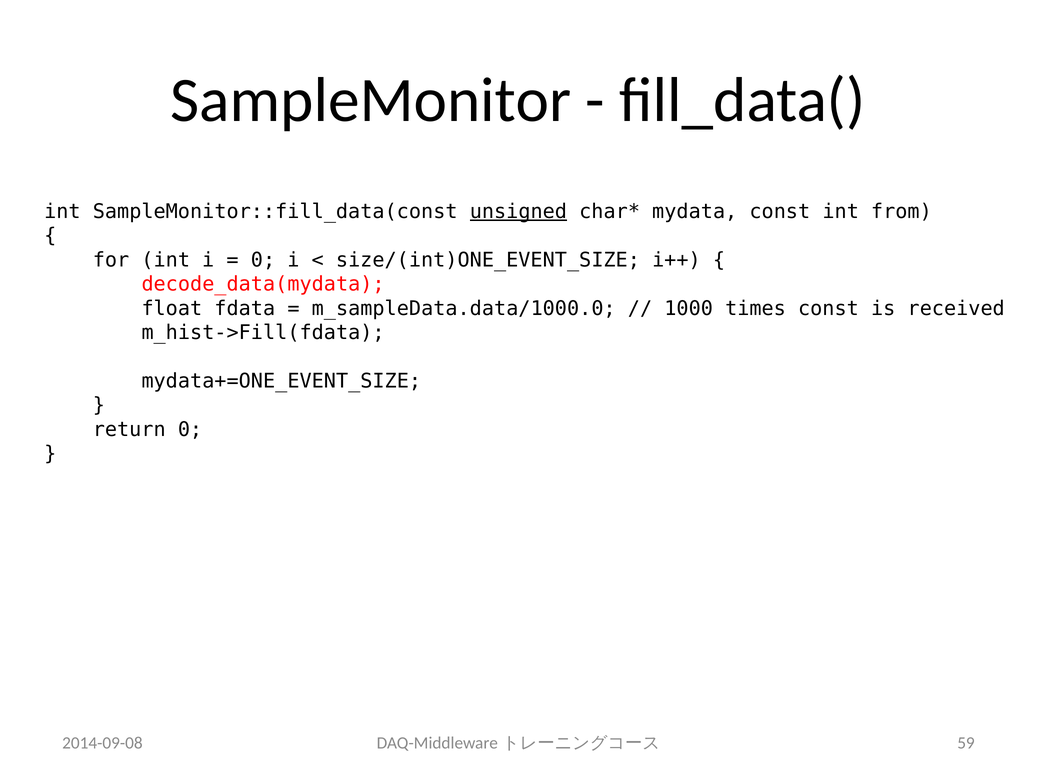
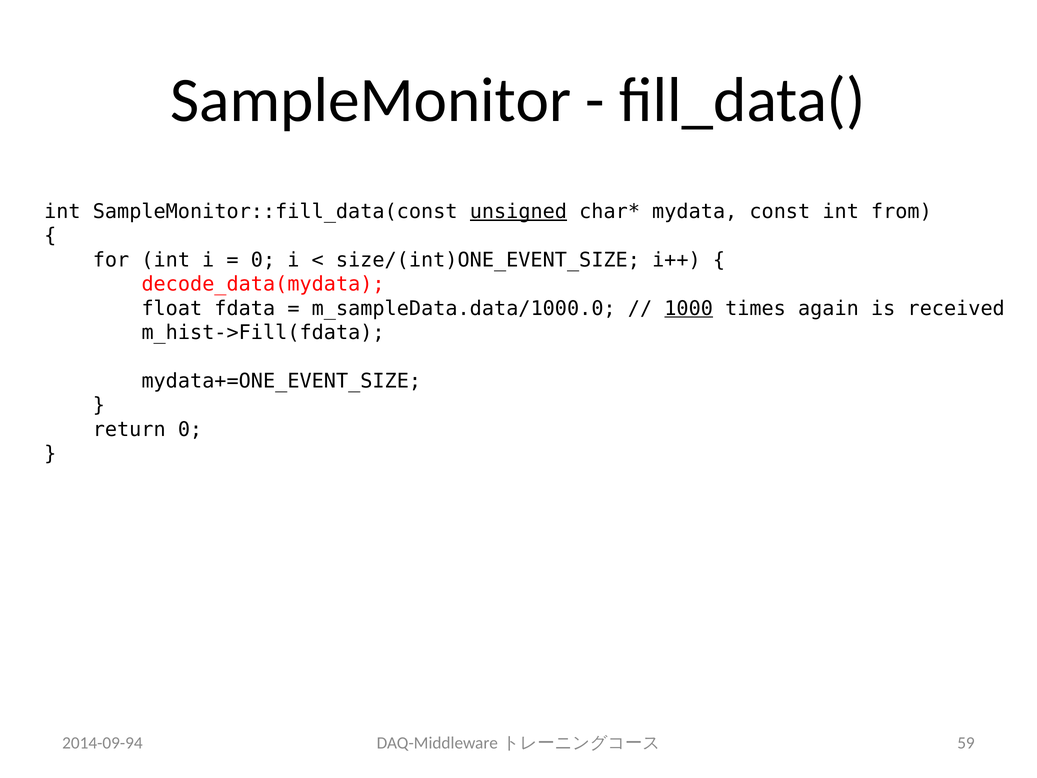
1000 underline: none -> present
times const: const -> again
2014-09-08: 2014-09-08 -> 2014-09-94
